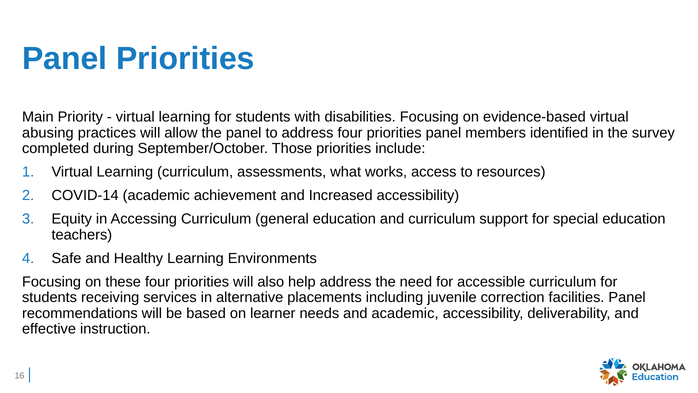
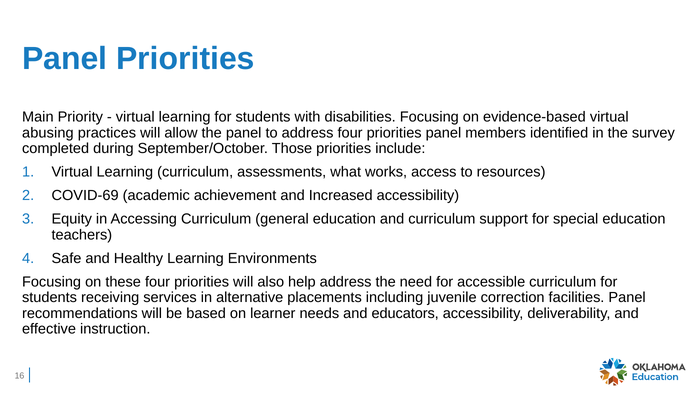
COVID-14: COVID-14 -> COVID-69
and academic: academic -> educators
